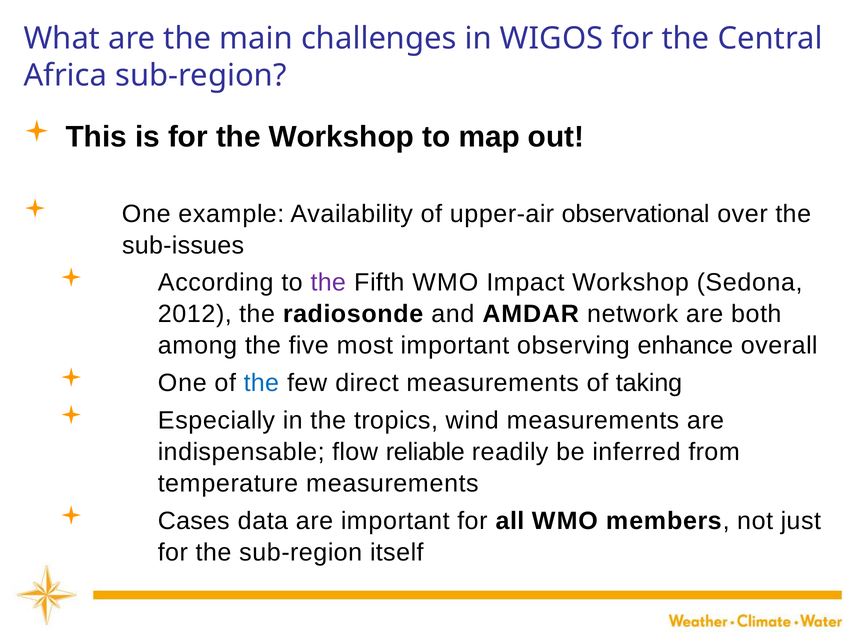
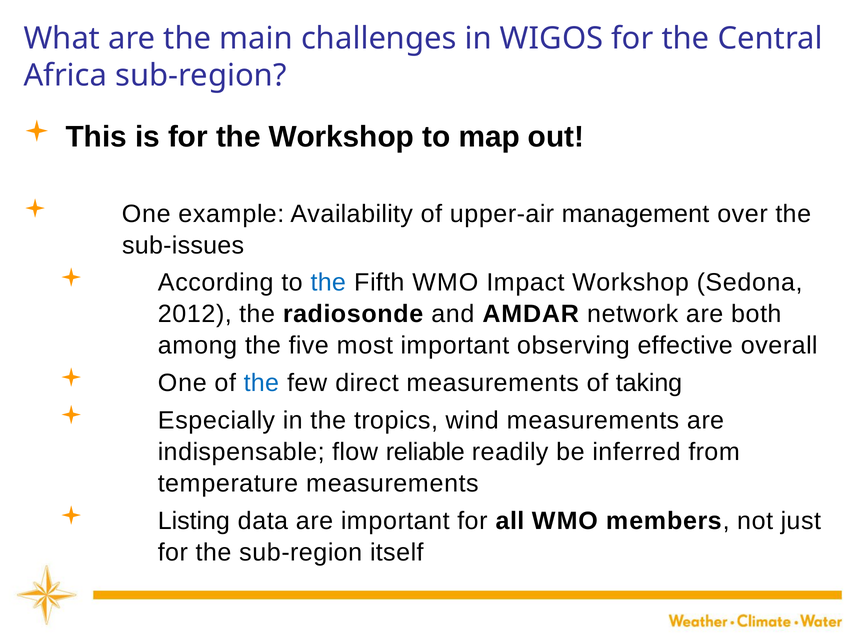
observational: observational -> management
the at (328, 283) colour: purple -> blue
enhance: enhance -> effective
Cases: Cases -> Listing
